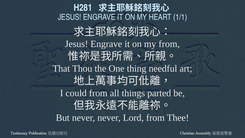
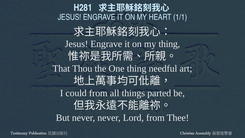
my from: from -> thing
